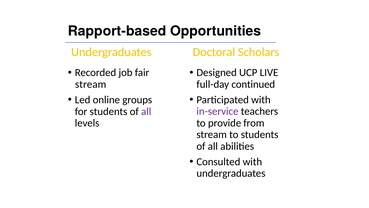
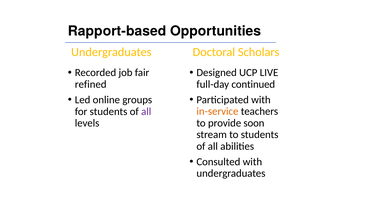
stream at (91, 84): stream -> refined
in-service colour: purple -> orange
from: from -> soon
